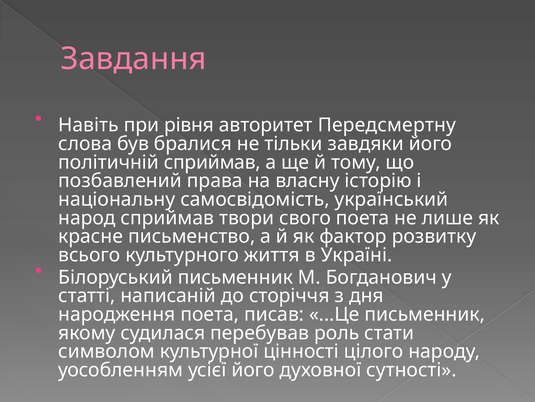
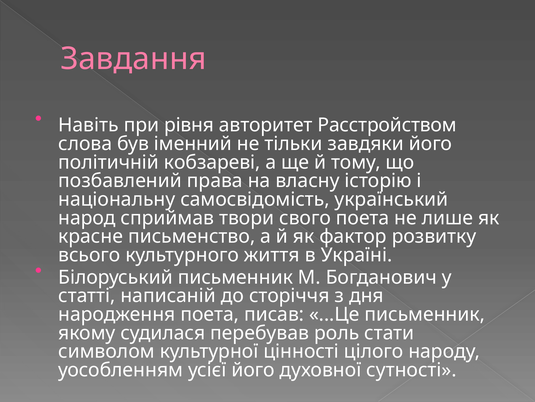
Передсмертну: Передсмертну -> Расстройством
бралися: бралися -> іменний
політичній сприймав: сприймав -> кобзареві
